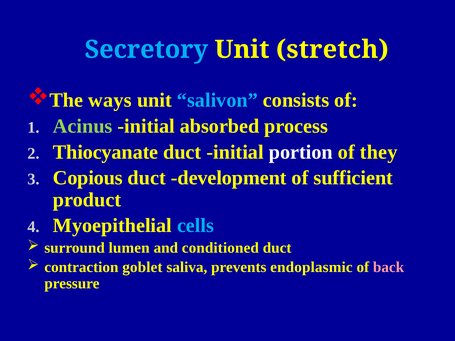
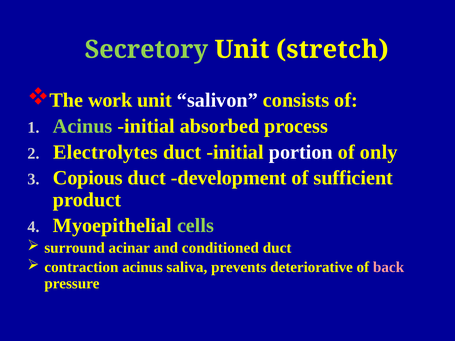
Secretory colour: light blue -> light green
ways: ways -> work
salivon colour: light blue -> white
Thiocyanate: Thiocyanate -> Electrolytes
they: they -> only
cells colour: light blue -> light green
lumen: lumen -> acinar
contraction goblet: goblet -> acinus
endoplasmic: endoplasmic -> deteriorative
